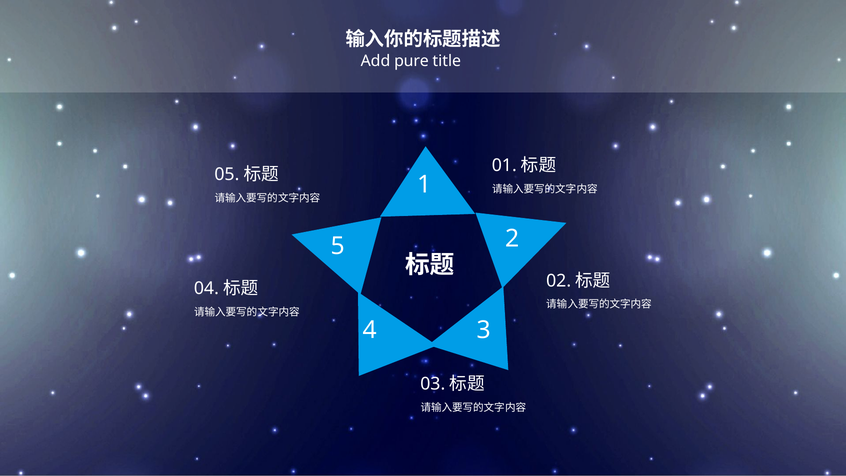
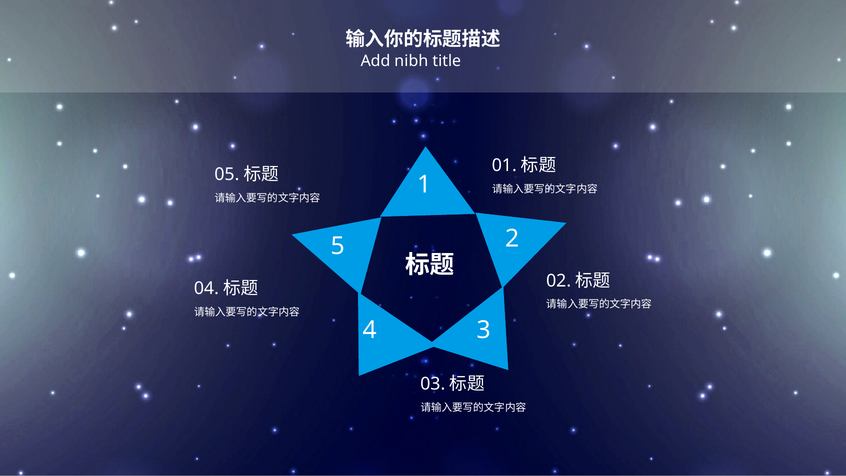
pure: pure -> nibh
